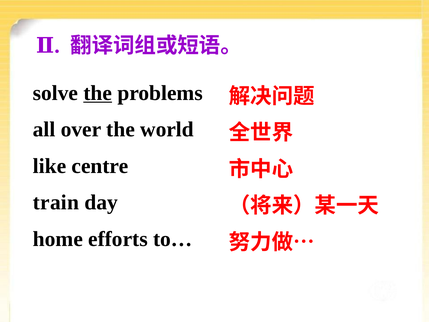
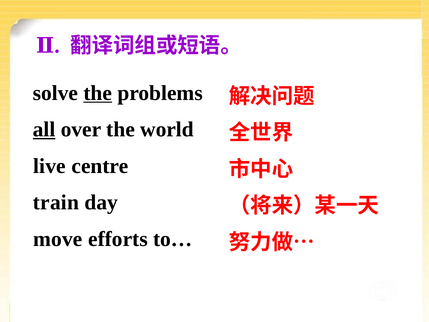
all underline: none -> present
like: like -> live
home: home -> move
